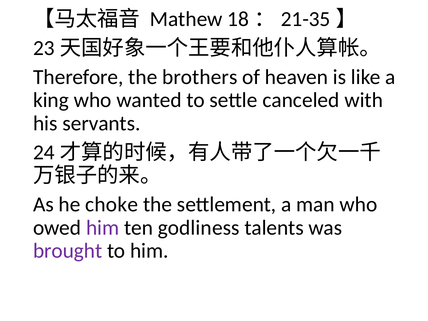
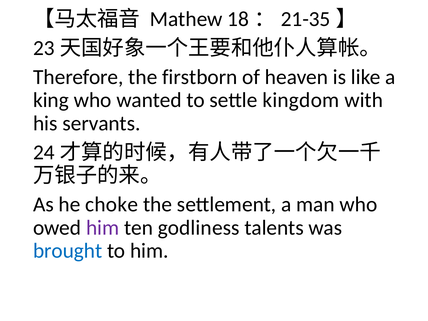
brothers: brothers -> firstborn
canceled: canceled -> kingdom
brought colour: purple -> blue
